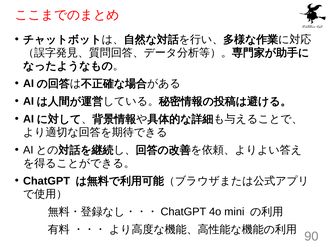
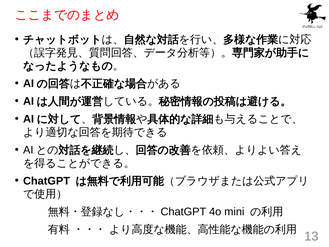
90: 90 -> 13
